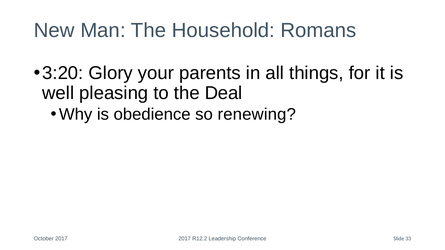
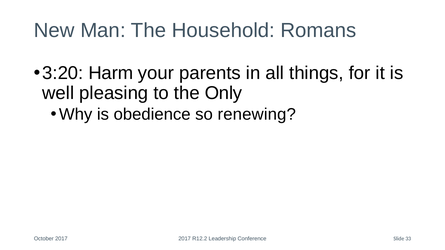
Glory: Glory -> Harm
Deal: Deal -> Only
